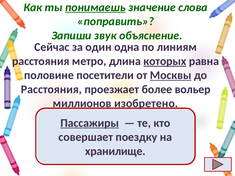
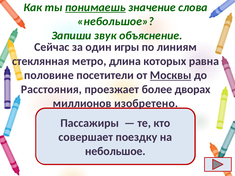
поправить at (116, 21): поправить -> небольшое
одна: одна -> игры
расстояния at (41, 61): расстояния -> стеклянная
которых underline: present -> none
вольер: вольер -> дворах
Пассажиры underline: present -> none
хранилище at (115, 151): хранилище -> небольшое
